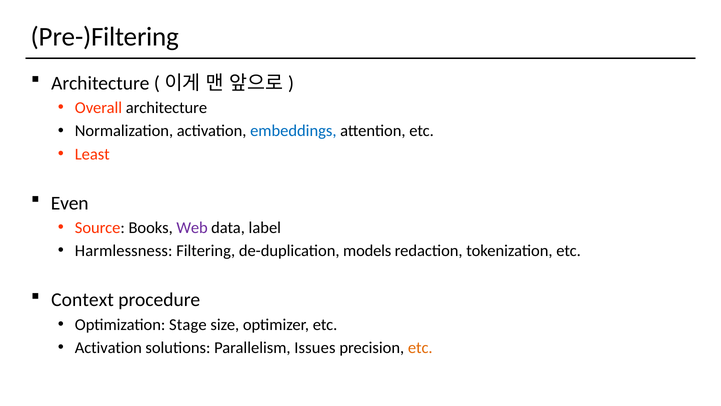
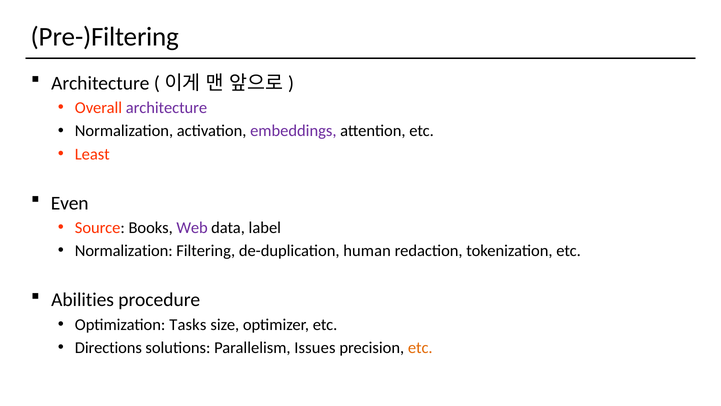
architecture at (166, 108) colour: black -> purple
embeddings colour: blue -> purple
Harmlessness at (124, 251): Harmlessness -> Normalization
models: models -> human
Context: Context -> Abilities
Stage: Stage -> Tasks
Activation at (108, 347): Activation -> Directions
